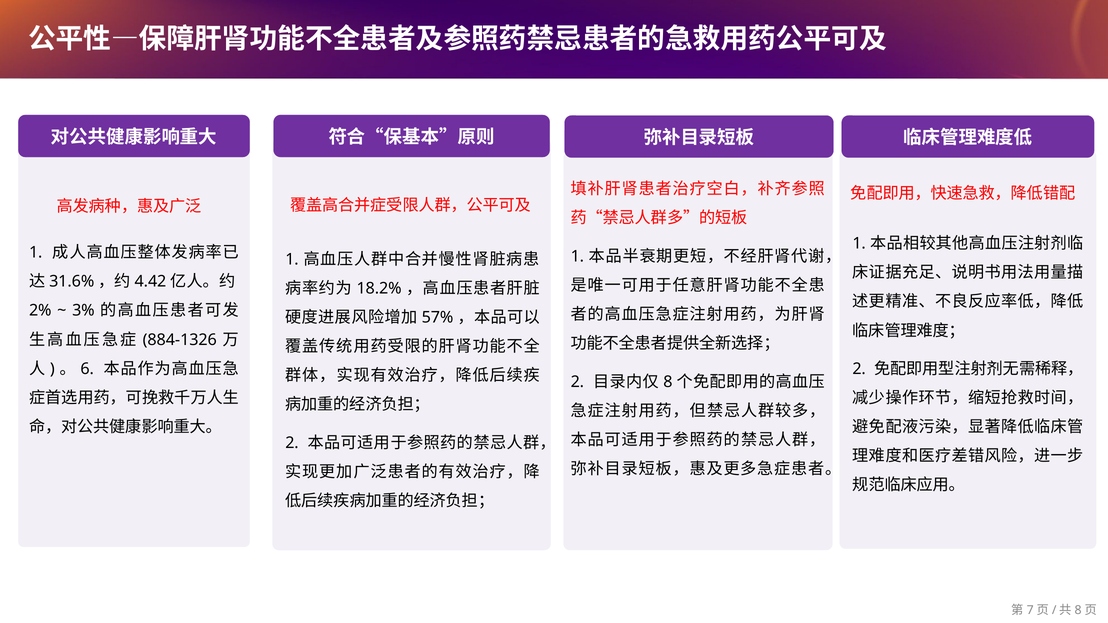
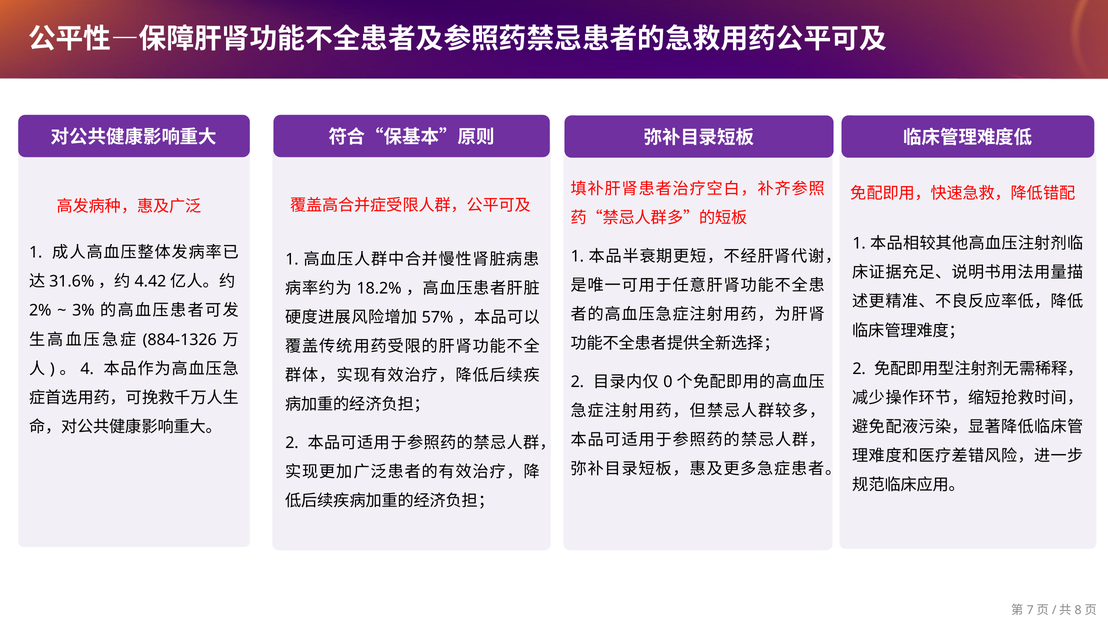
6: 6 -> 4
8: 8 -> 0
